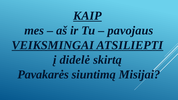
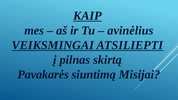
pavojaus: pavojaus -> avinėlius
didelė: didelė -> pilnas
